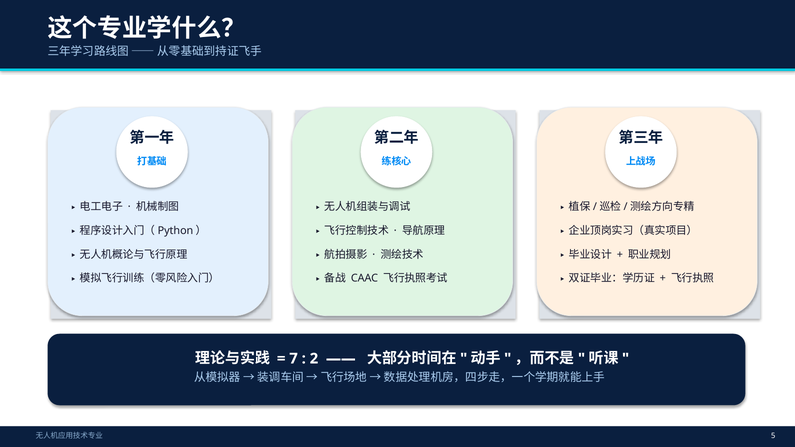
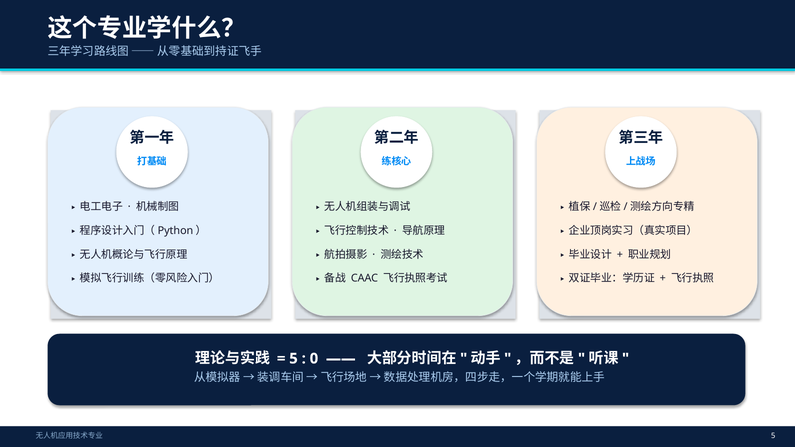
7 at (294, 359): 7 -> 5
2: 2 -> 0
